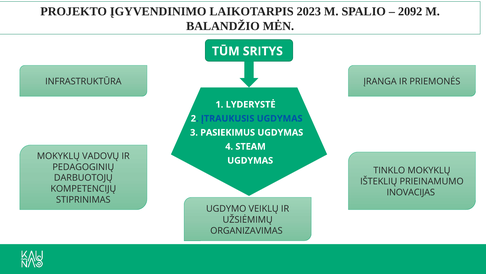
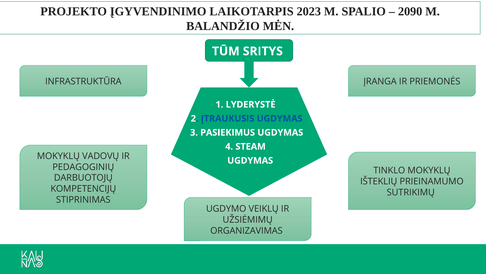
2092: 2092 -> 2090
INOVACIJAS: INOVACIJAS -> SUTRIKIMŲ
